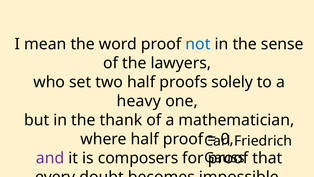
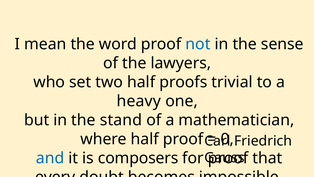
solely: solely -> trivial
thank: thank -> stand
and colour: purple -> blue
